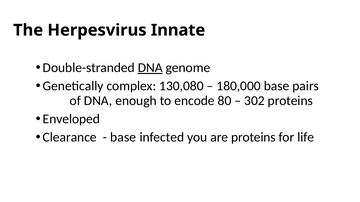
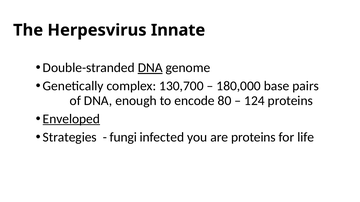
130,080: 130,080 -> 130,700
302: 302 -> 124
Enveloped underline: none -> present
Clearance: Clearance -> Strategies
base at (123, 137): base -> fungi
